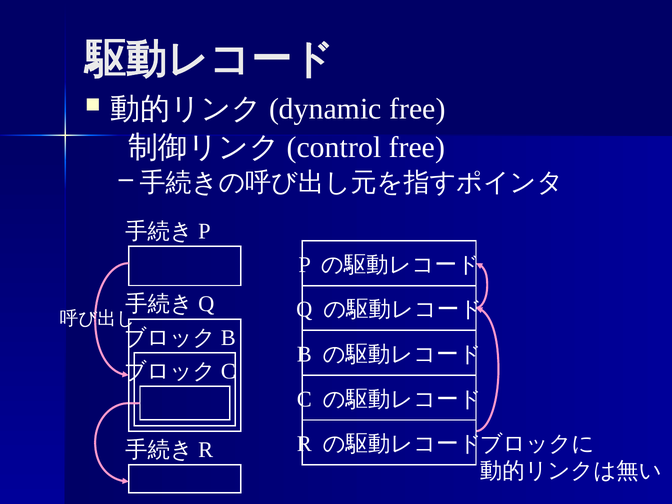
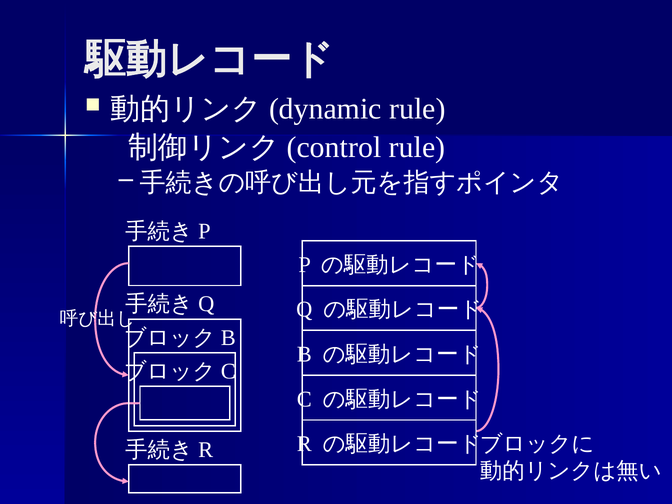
free at (417, 109): free -> rule
free at (417, 147): free -> rule
